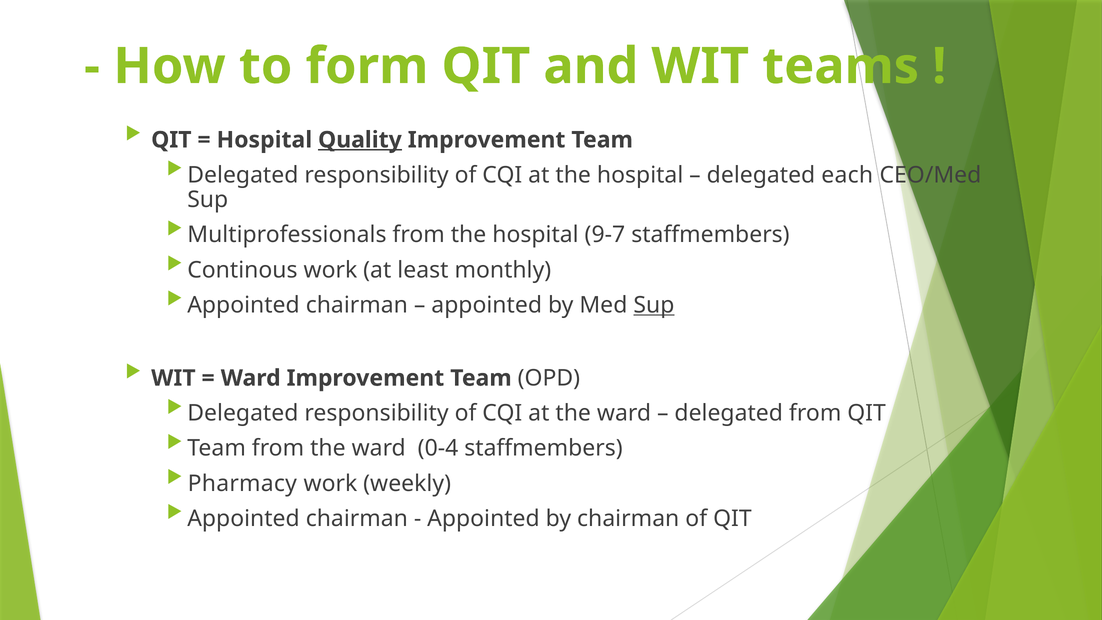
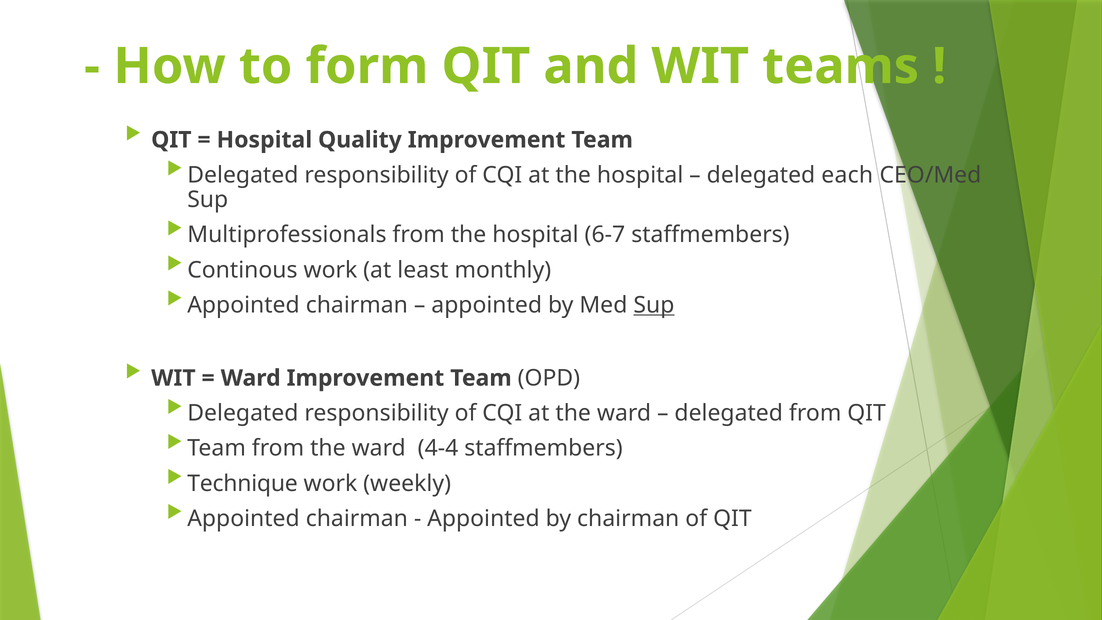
Quality underline: present -> none
9-7: 9-7 -> 6-7
0-4: 0-4 -> 4-4
Pharmacy: Pharmacy -> Technique
